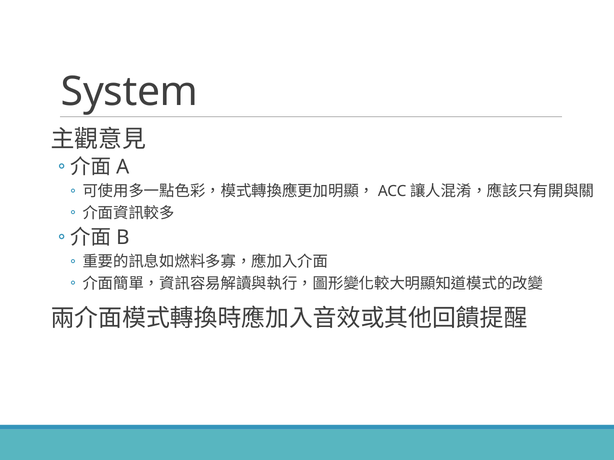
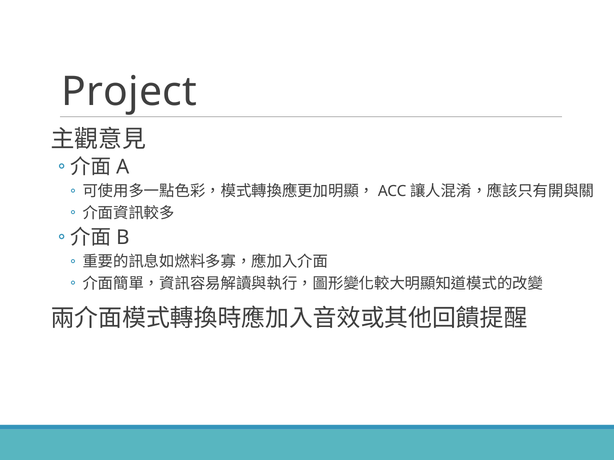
System: System -> Project
